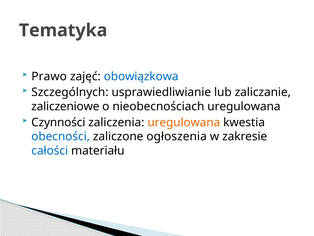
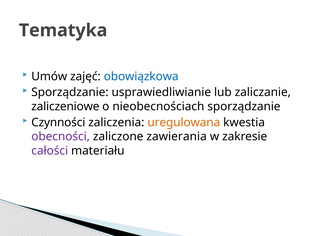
Prawo: Prawo -> Umów
Szczególnych at (70, 92): Szczególnych -> Sporządzanie
nieobecnościach uregulowana: uregulowana -> sporządzanie
obecności colour: blue -> purple
ogłoszenia: ogłoszenia -> zawierania
całości colour: blue -> purple
